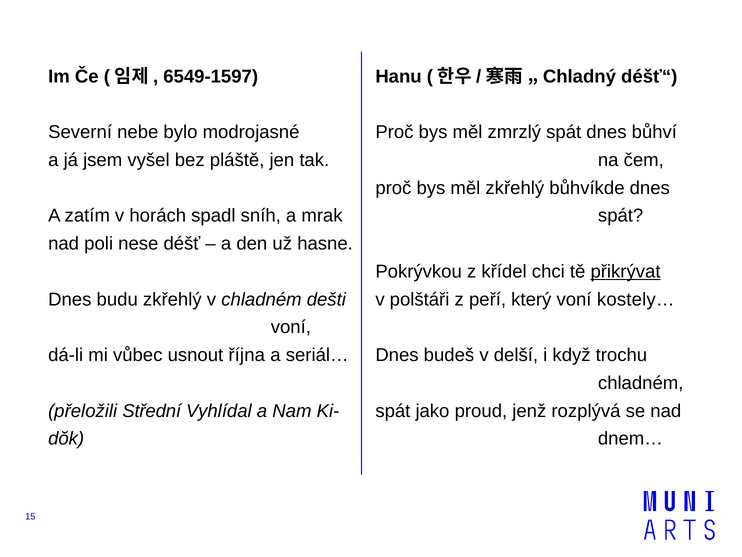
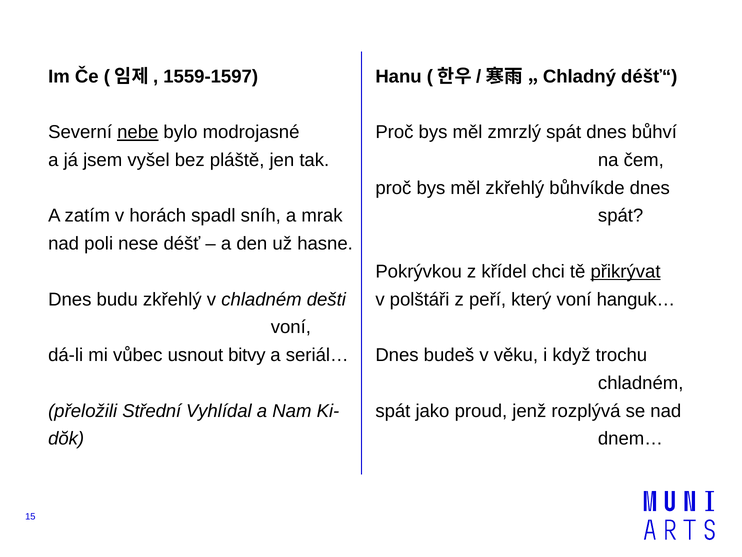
6549-1597: 6549-1597 -> 1559-1597
nebe underline: none -> present
kostely…: kostely… -> hanguk…
října: října -> bitvy
delší: delší -> věku
